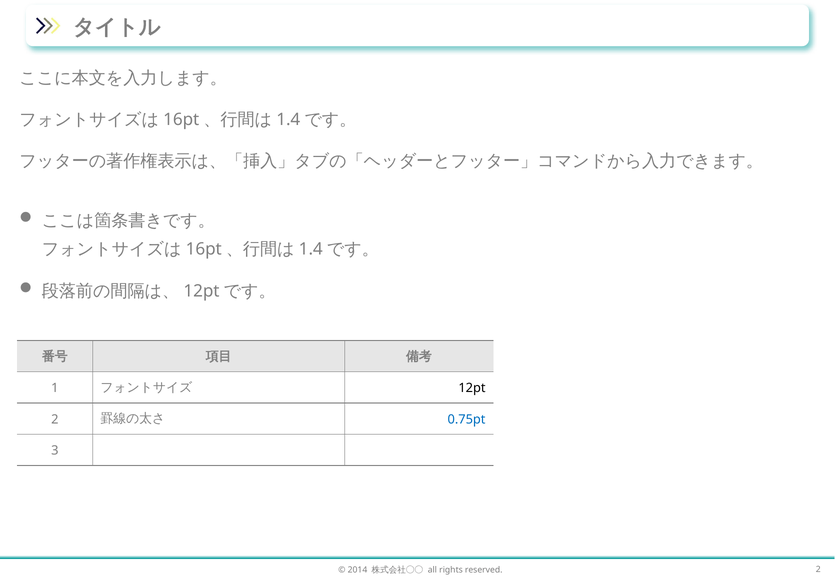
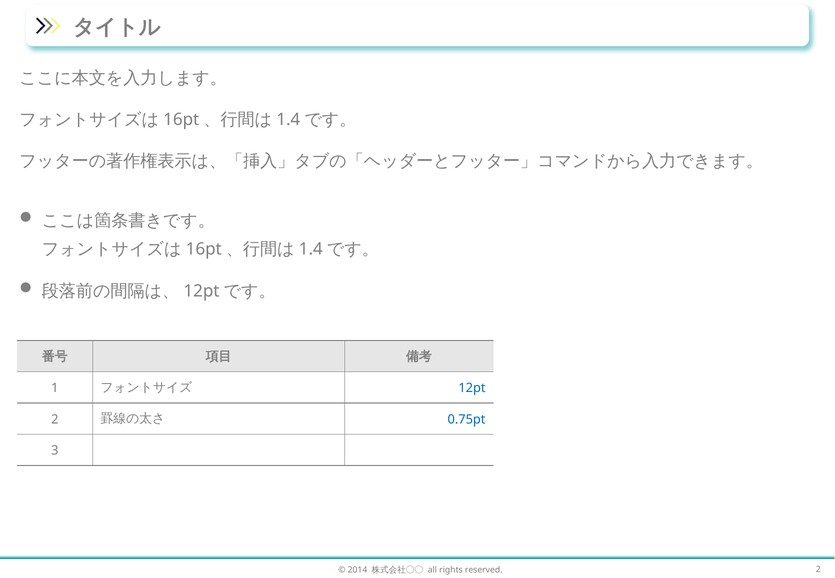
12pt colour: black -> blue
